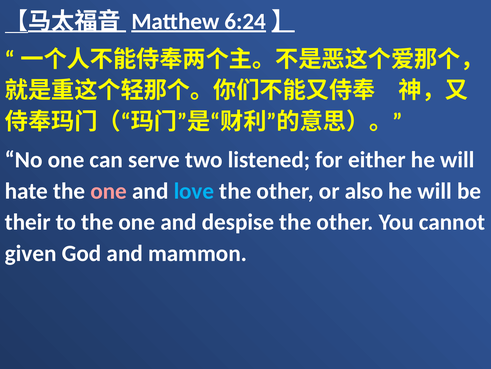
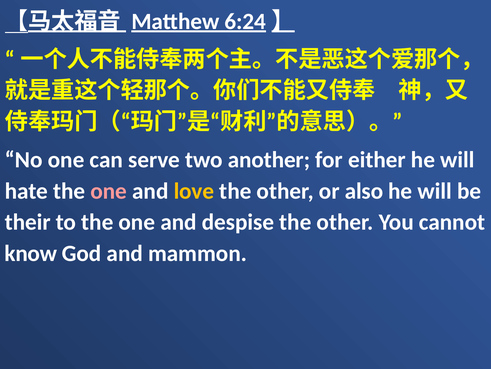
listened: listened -> another
love colour: light blue -> yellow
given: given -> know
